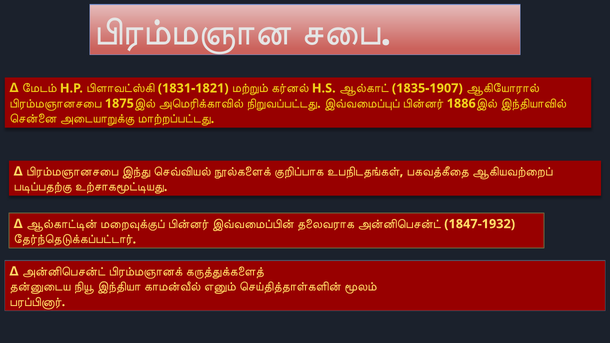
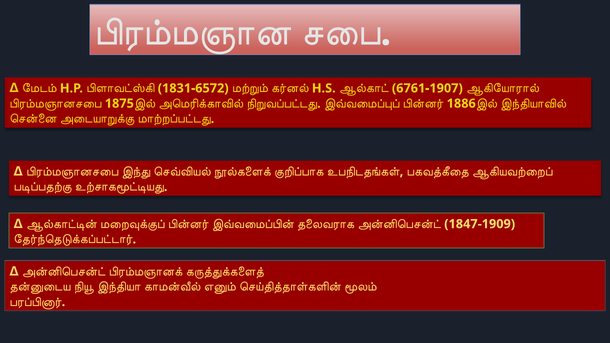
1831-1821: 1831-1821 -> 1831-6572
1835-1907: 1835-1907 -> 6761-1907
1847-1932: 1847-1932 -> 1847-1909
